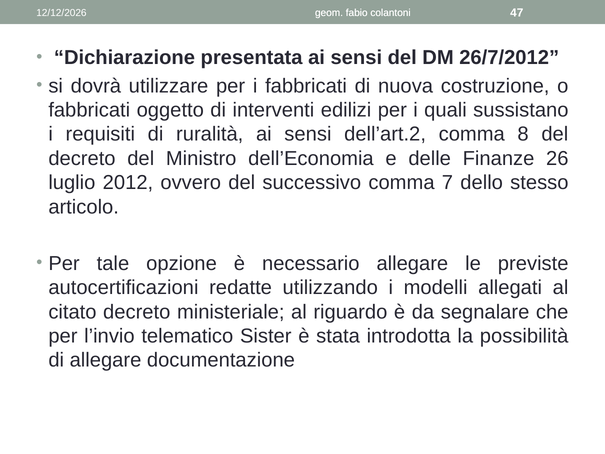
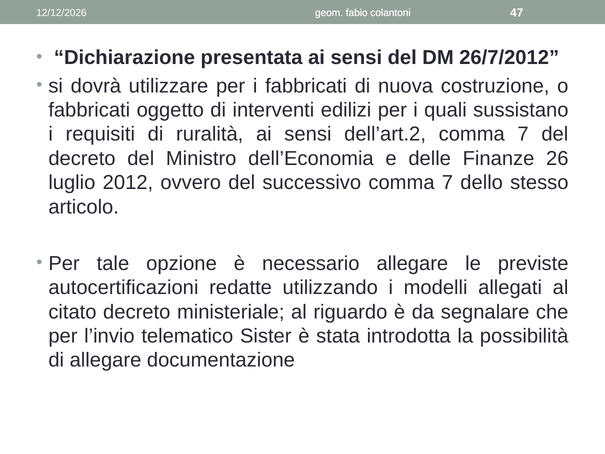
dell’art.2 comma 8: 8 -> 7
